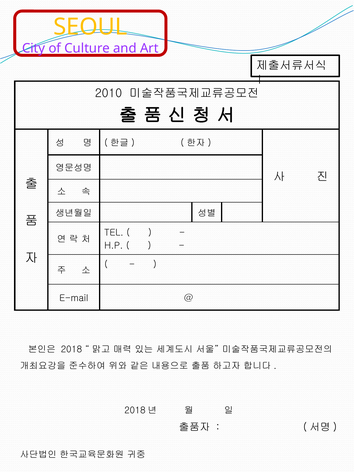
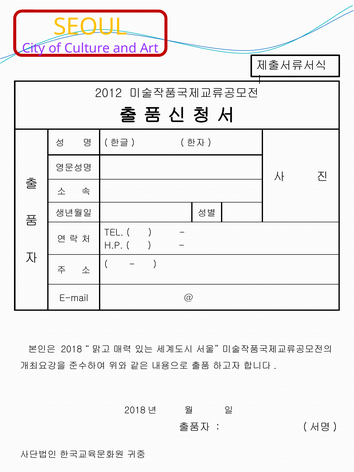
2010: 2010 -> 2012
